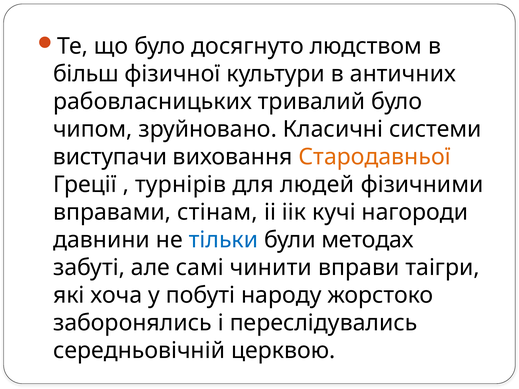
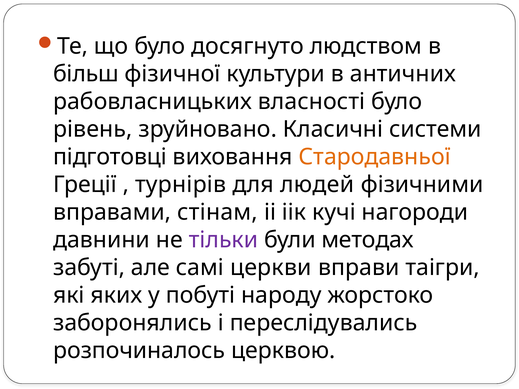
тривалий: тривалий -> власності
чипом: чипом -> рівень
виступачи: виступачи -> підготовці
тільки colour: blue -> purple
чинити: чинити -> церкви
хоча: хоча -> яких
середньовічній: середньовічній -> розпочиналось
